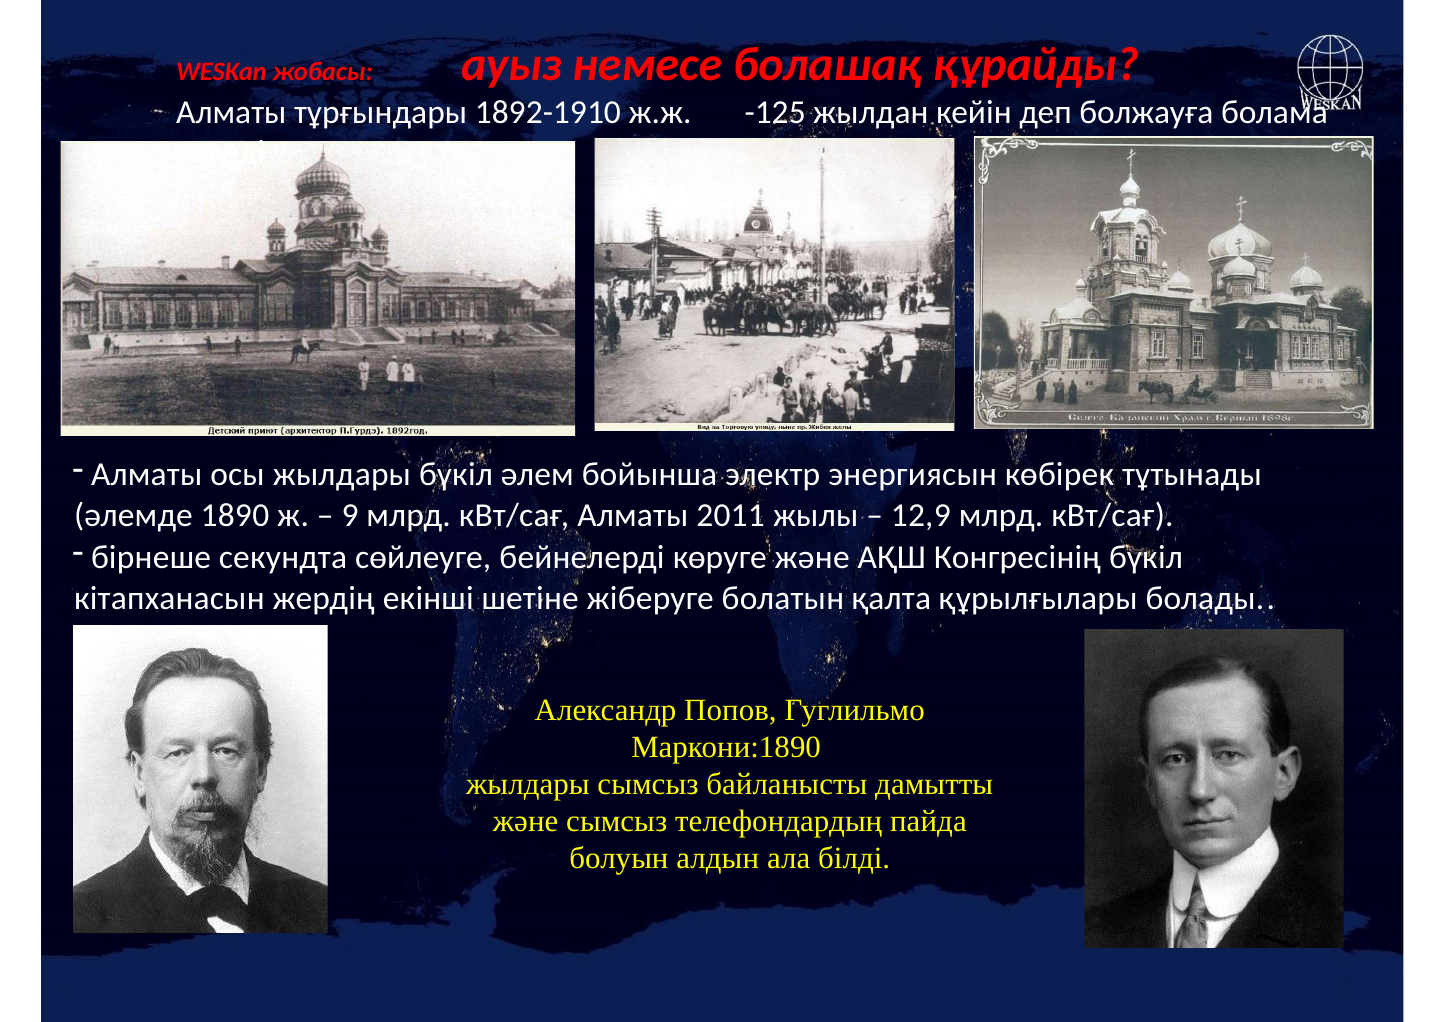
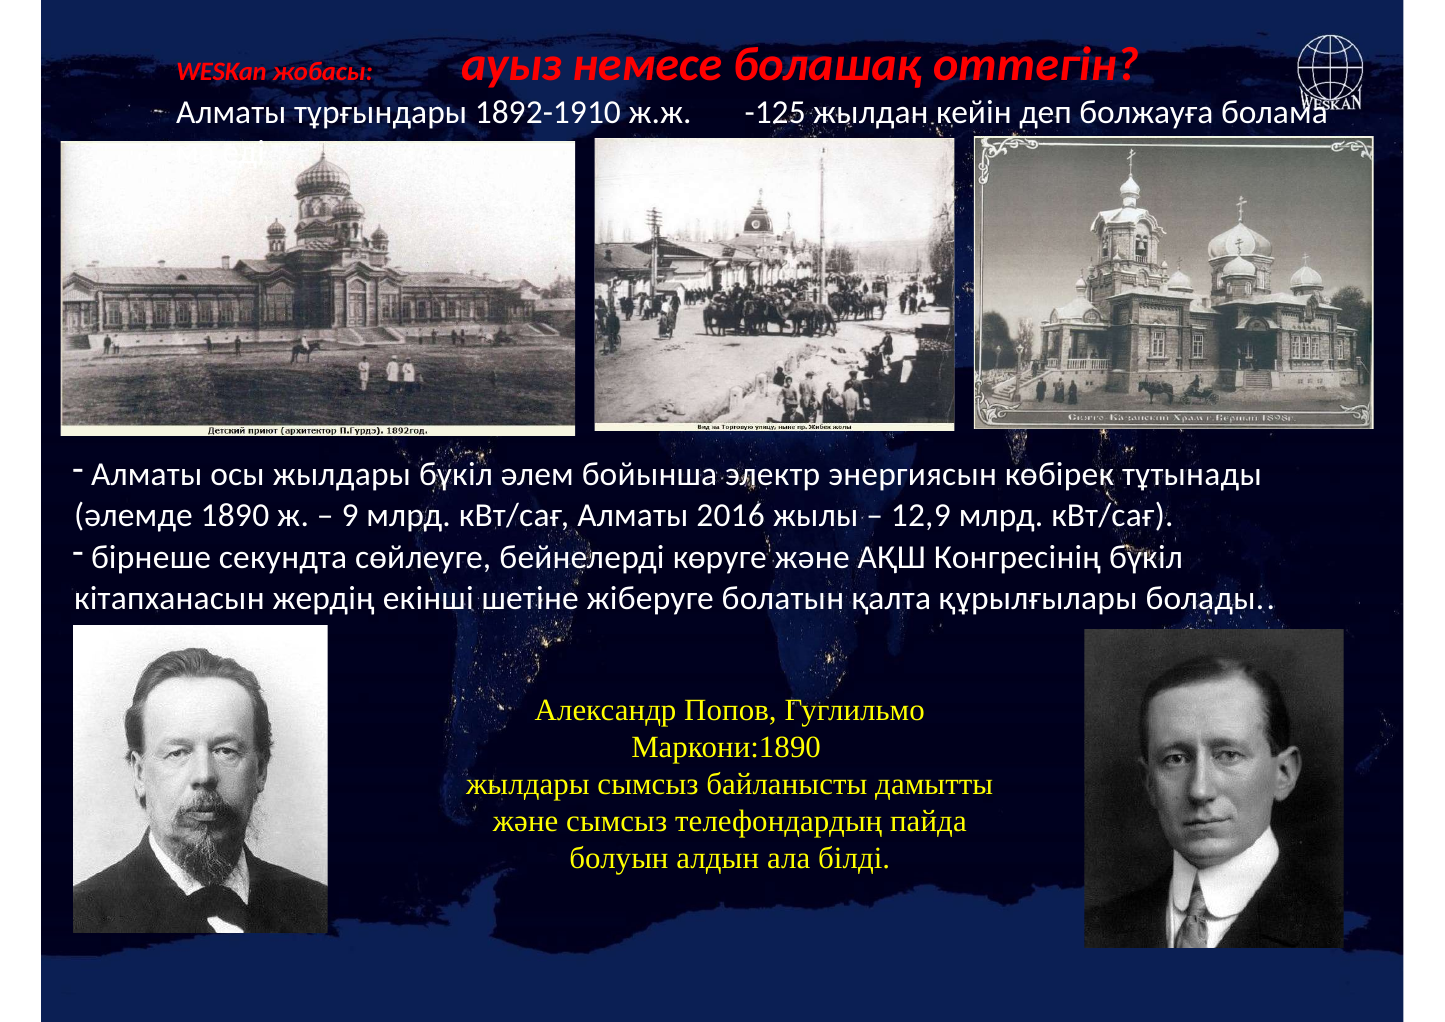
құрайды: құрайды -> оттегін
2011: 2011 -> 2016
